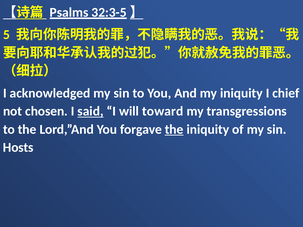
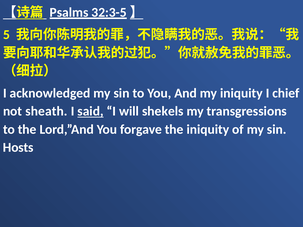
chosen: chosen -> sheath
toward: toward -> shekels
the at (174, 129) underline: present -> none
